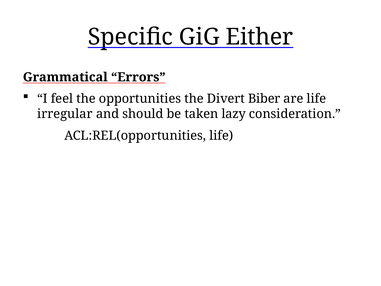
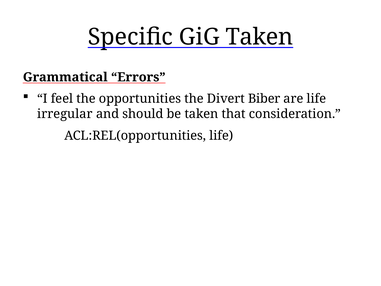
GiG Either: Either -> Taken
lazy: lazy -> that
